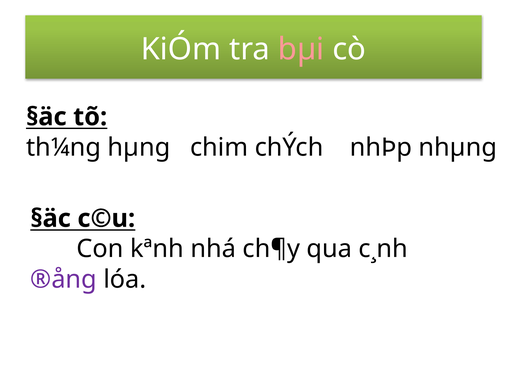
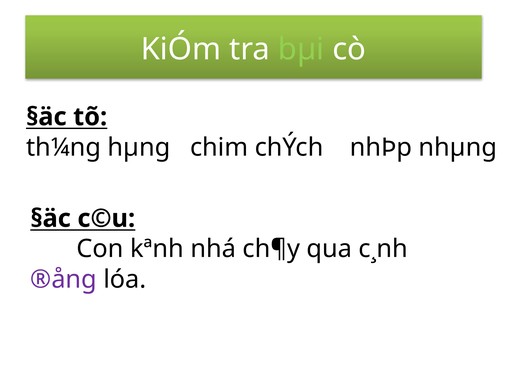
bµi colour: pink -> light green
